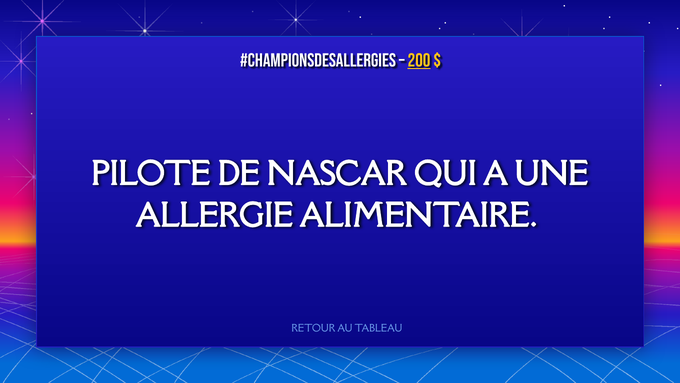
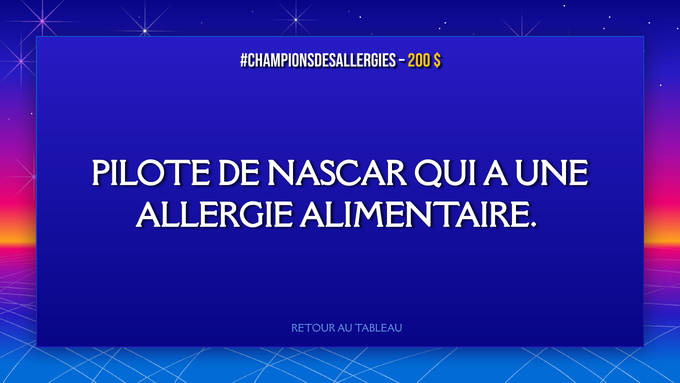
200 underline: present -> none
